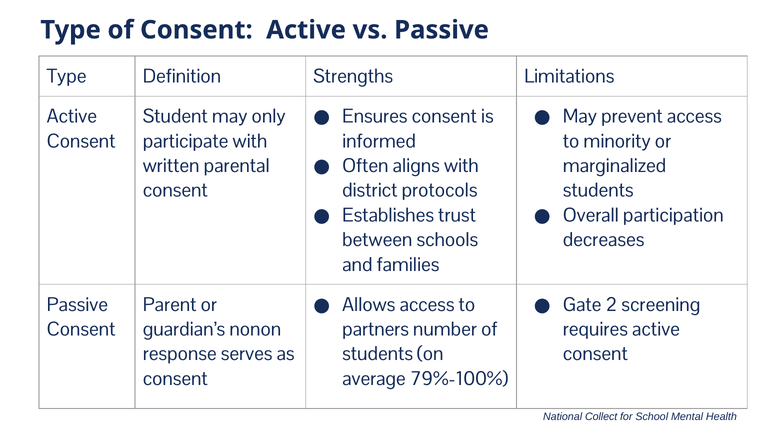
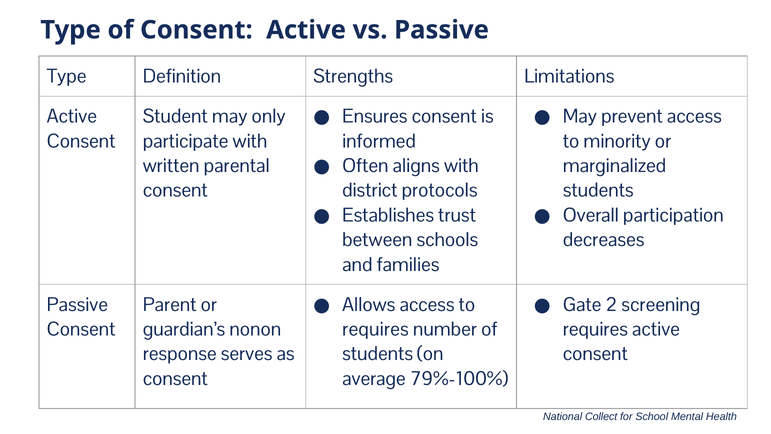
partners at (376, 329): partners -> requires
